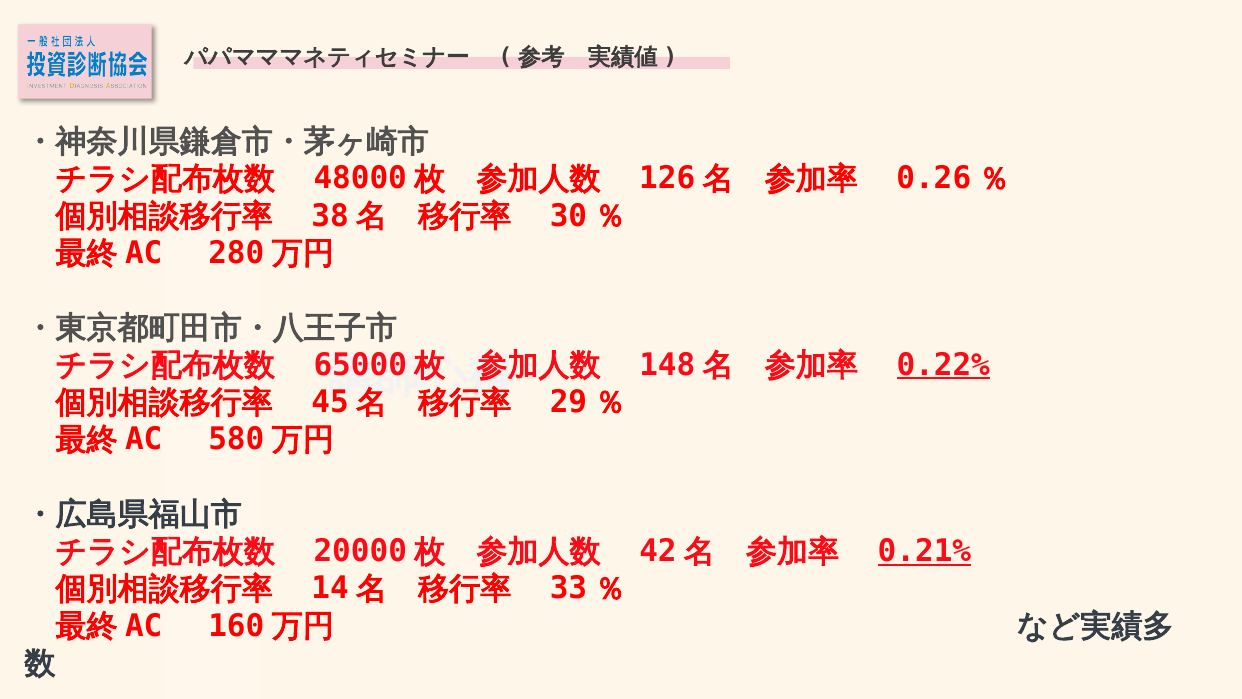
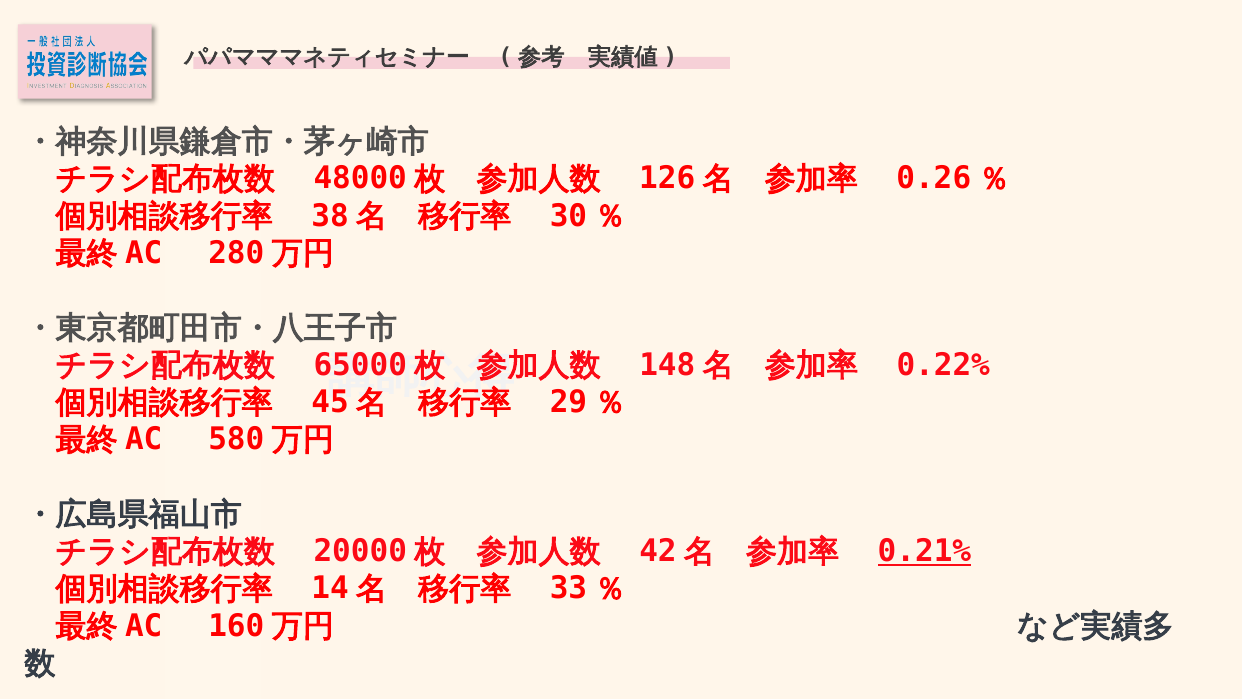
0.22% underline: present -> none
